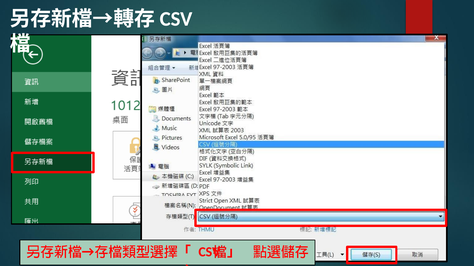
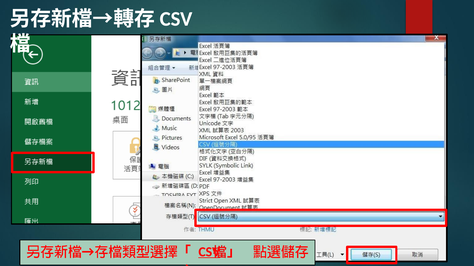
CSV underline: none -> present
